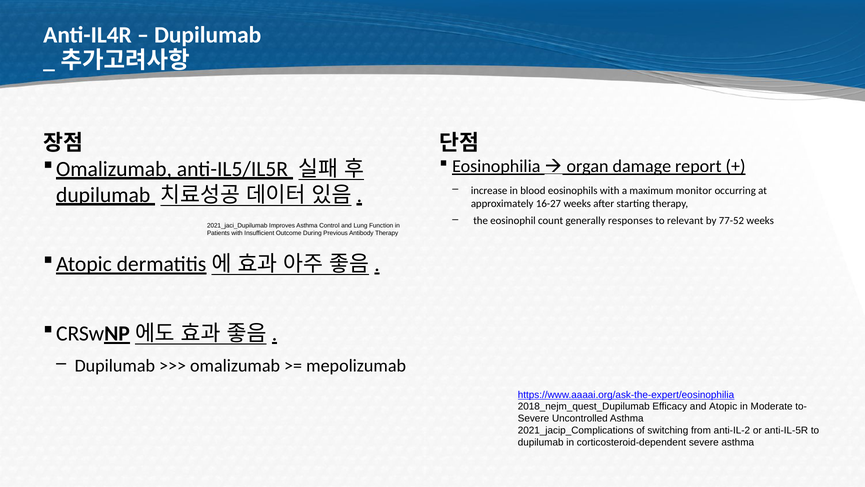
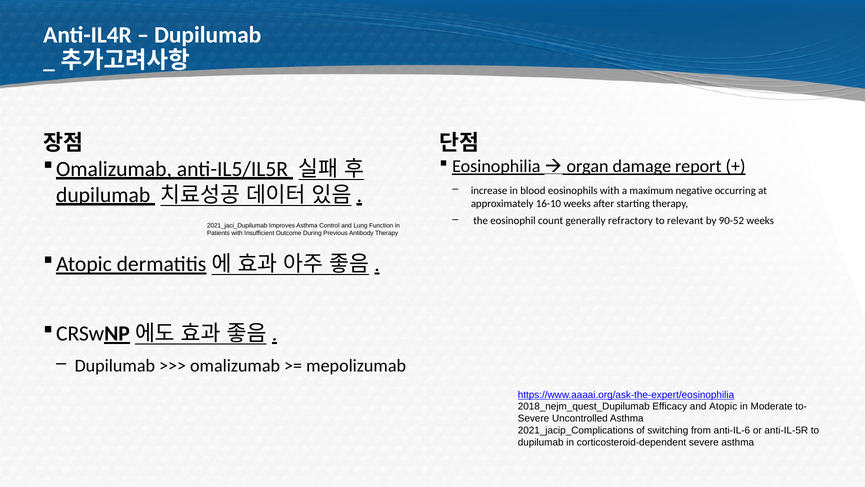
monitor: monitor -> negative
16-27: 16-27 -> 16-10
responses: responses -> refractory
77-52: 77-52 -> 90-52
anti-IL-2: anti-IL-2 -> anti-IL-6
